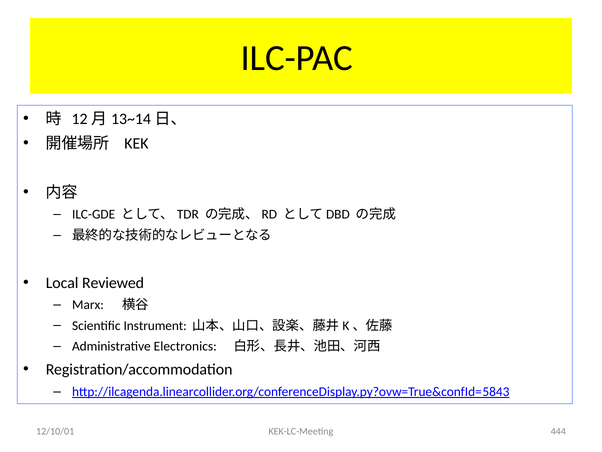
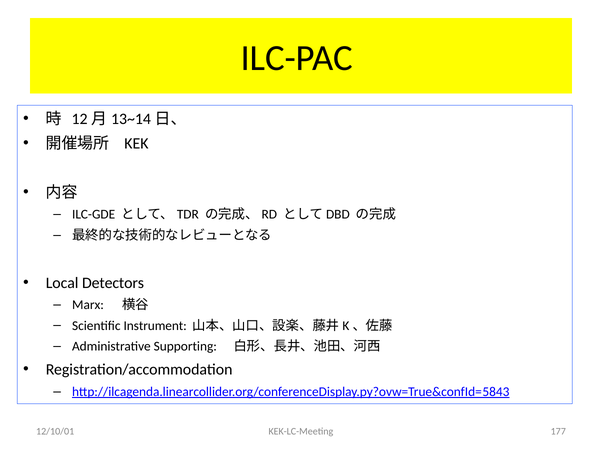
Reviewed: Reviewed -> Detectors
Electronics: Electronics -> Supporting
444: 444 -> 177
